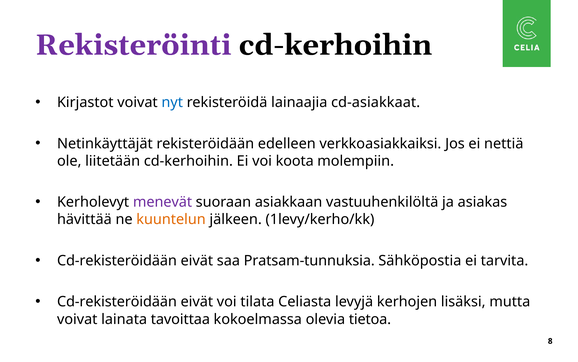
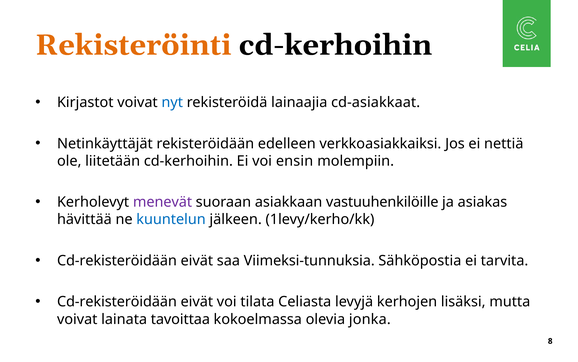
Rekisteröinti colour: purple -> orange
koota: koota -> ensin
vastuuhenkilöltä: vastuuhenkilöltä -> vastuuhenkilöille
kuuntelun colour: orange -> blue
Pratsam-tunnuksia: Pratsam-tunnuksia -> Viimeksi-tunnuksia
tietoa: tietoa -> jonka
